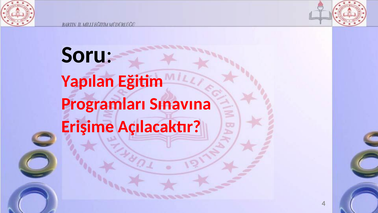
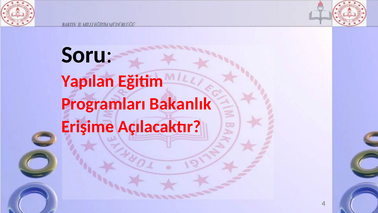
Sınavına: Sınavına -> Bakanlık
